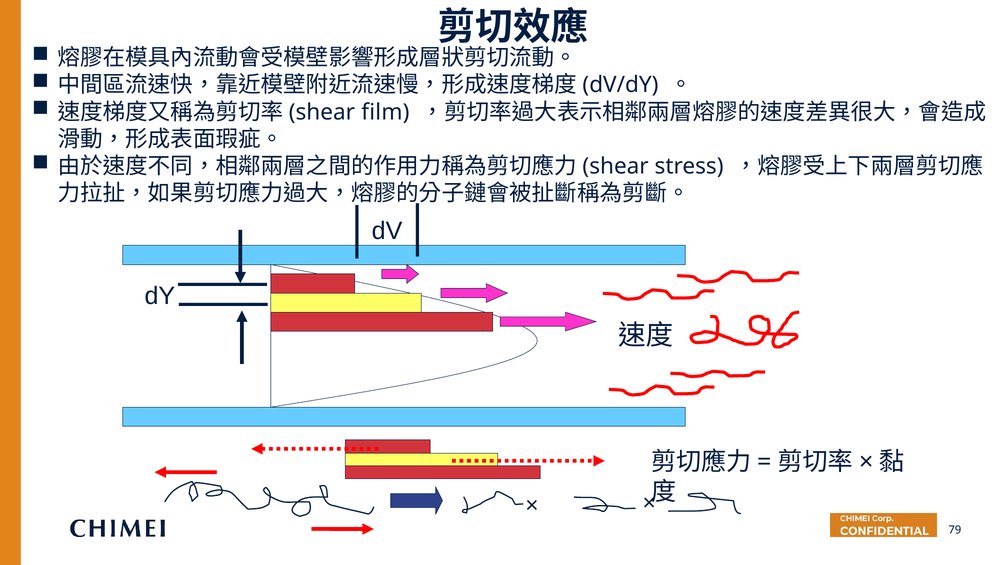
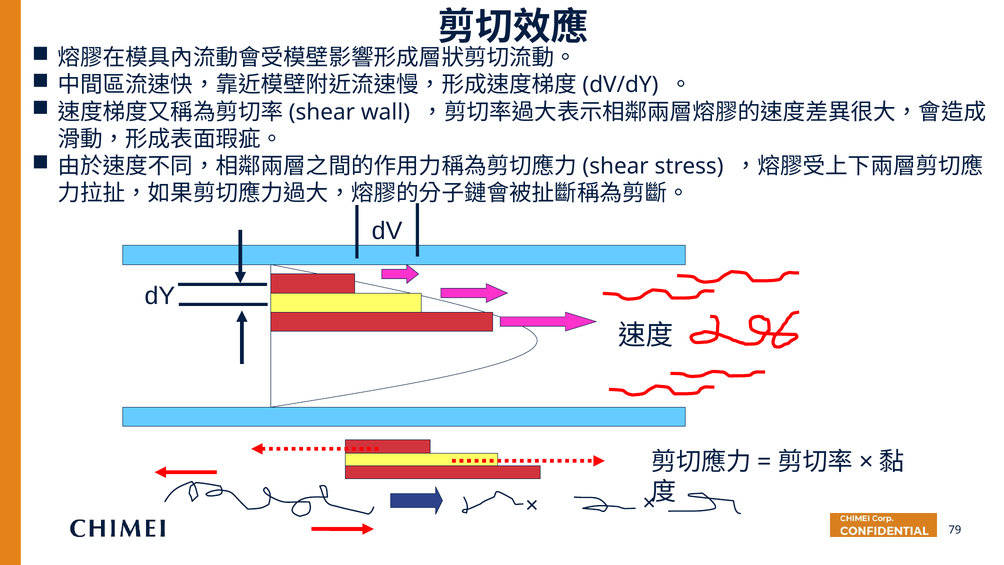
film: film -> wall
